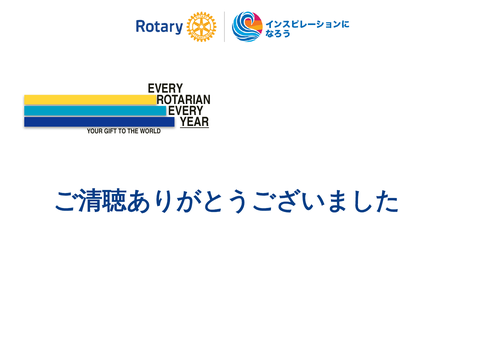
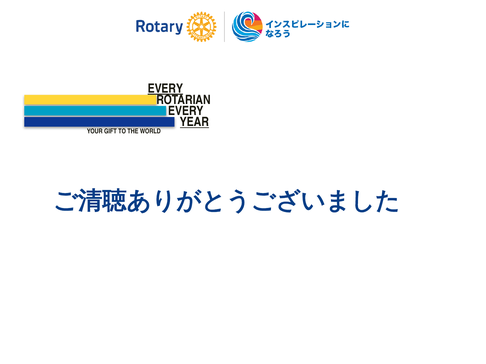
EVERY at (165, 89) underline: none -> present
